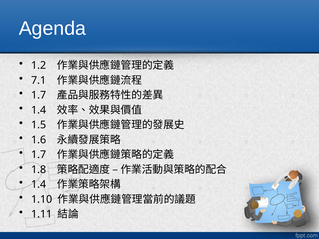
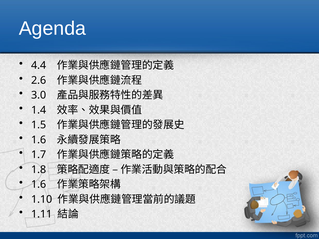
1.2: 1.2 -> 4.4
7.1: 7.1 -> 2.6
1.7 at (39, 95): 1.7 -> 3.0
1.4 at (39, 185): 1.4 -> 1.6
